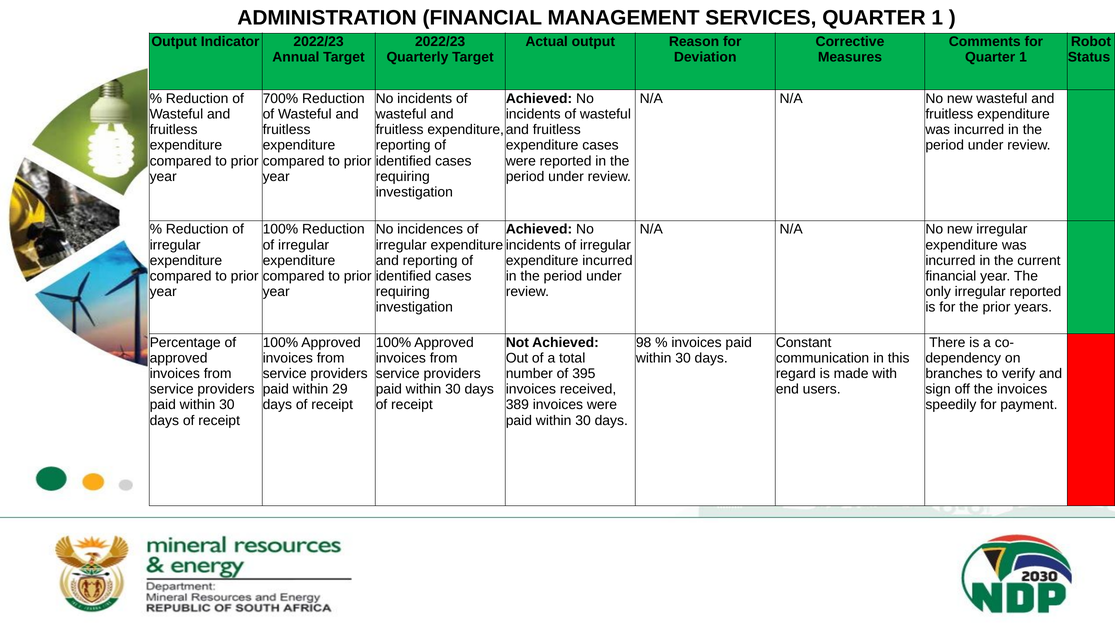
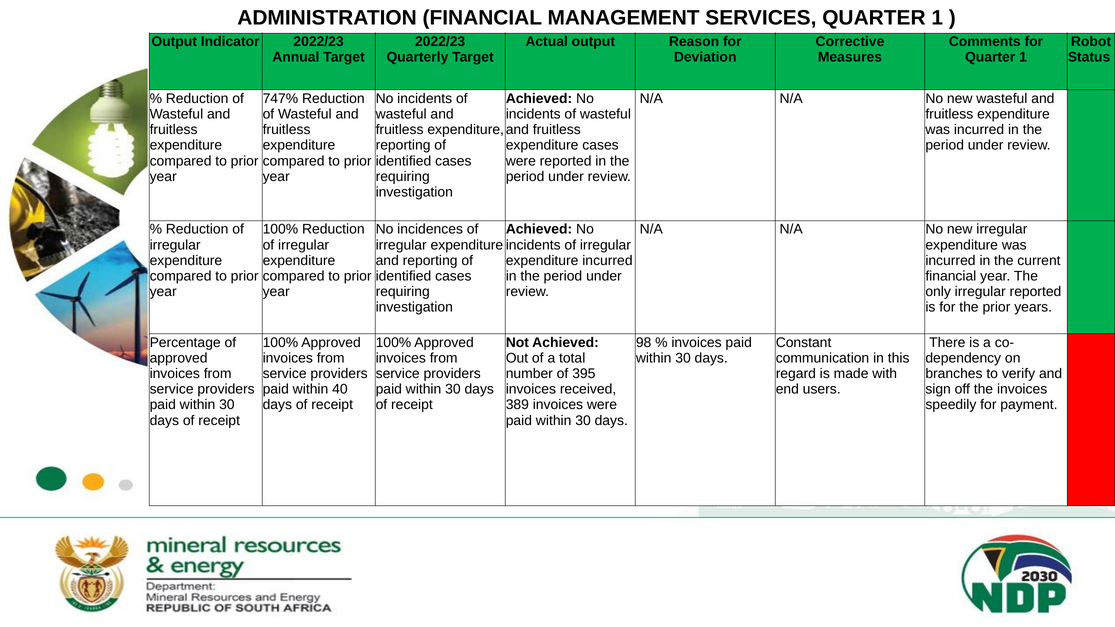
700%: 700% -> 747%
29: 29 -> 40
